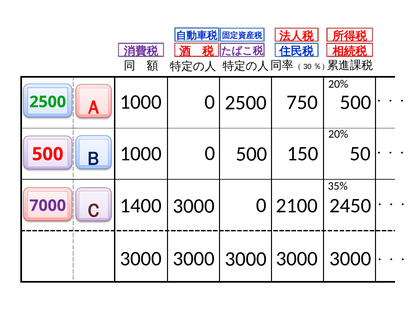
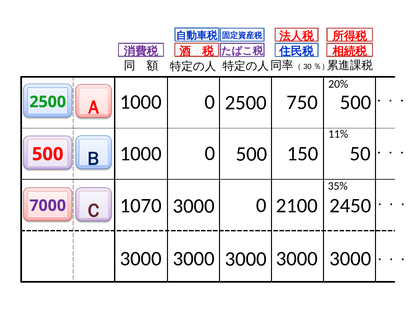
20% at (338, 134): 20% -> 11%
1400: 1400 -> 1070
